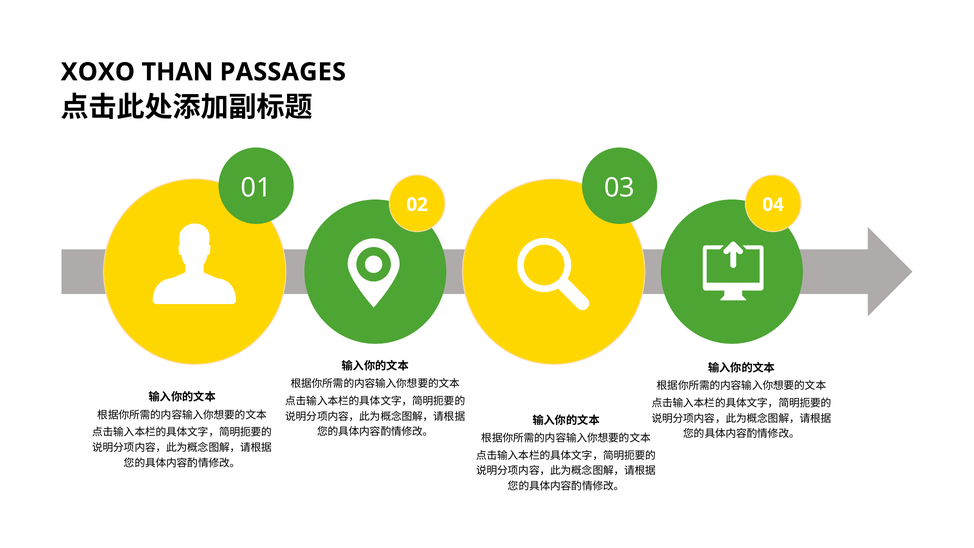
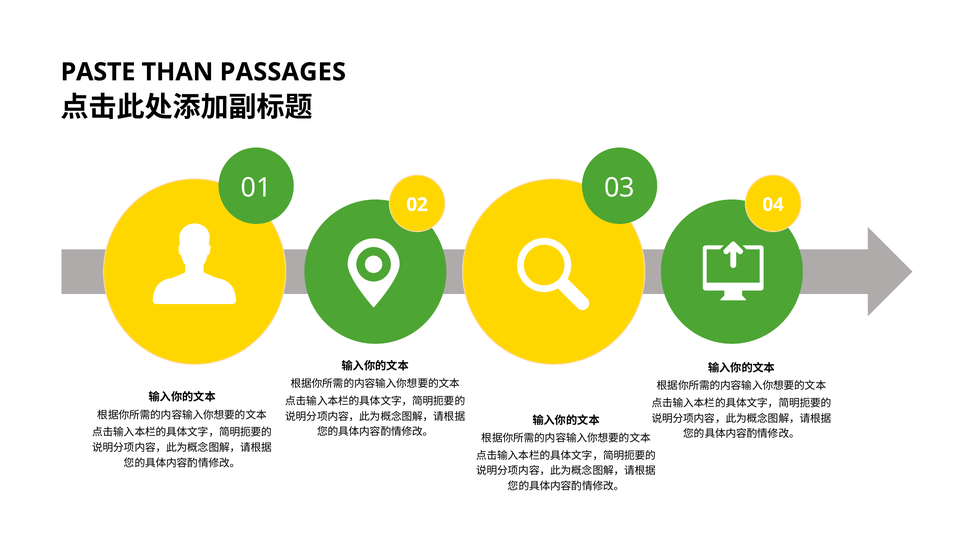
XOXO: XOXO -> PASTE
